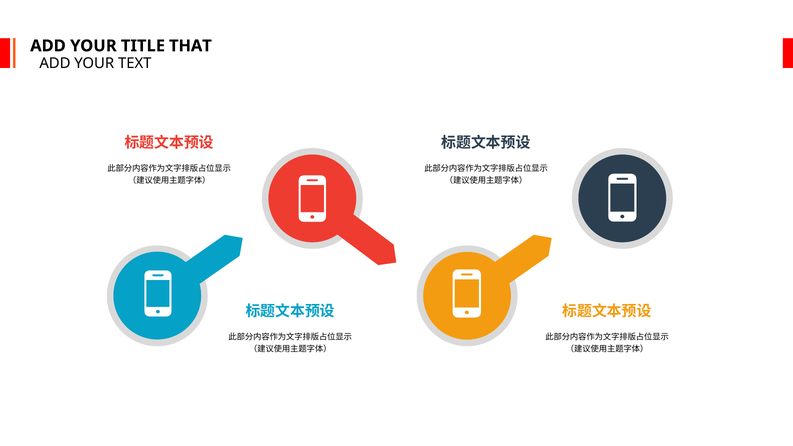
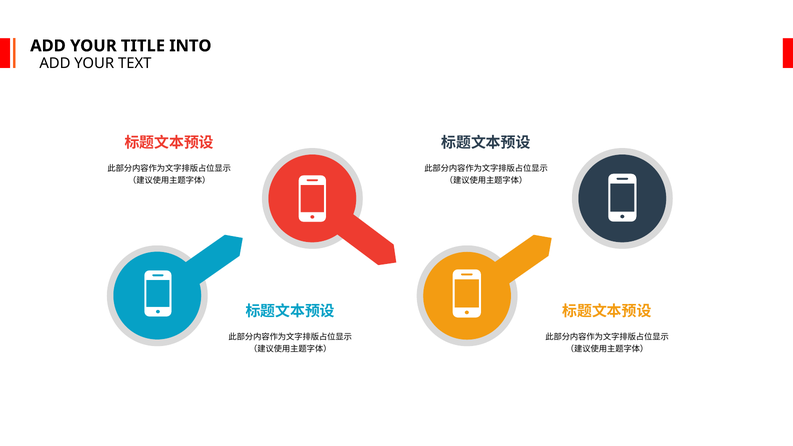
THAT: THAT -> INTO
